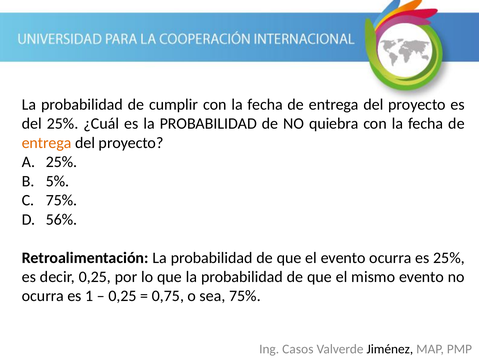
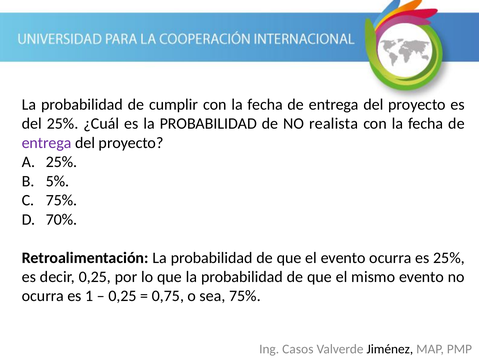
quiebra: quiebra -> realista
entrega at (47, 143) colour: orange -> purple
56%: 56% -> 70%
